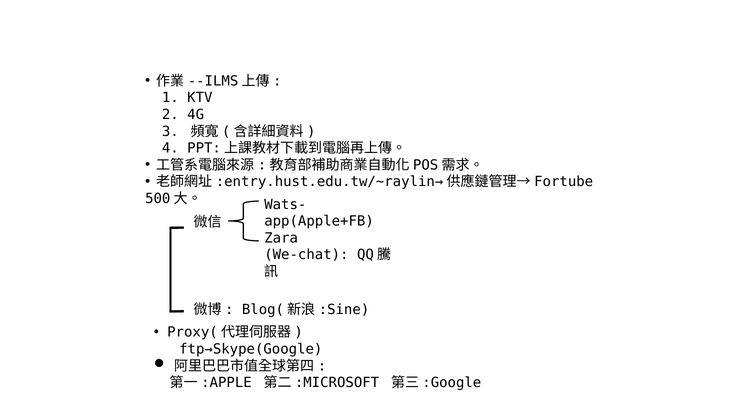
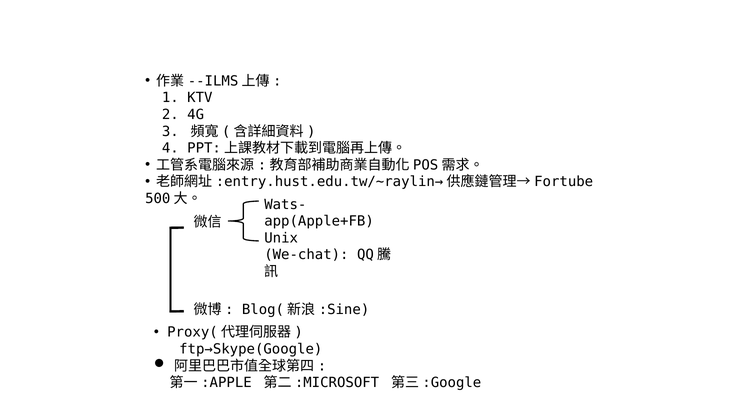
Zara: Zara -> Unix
